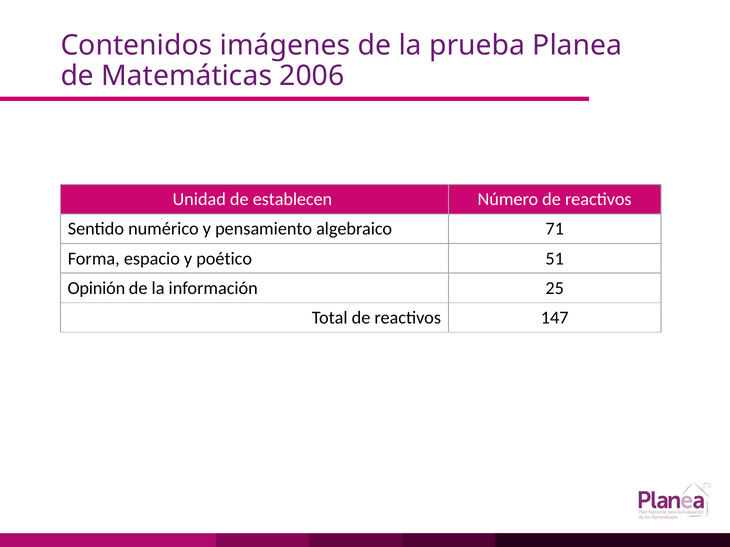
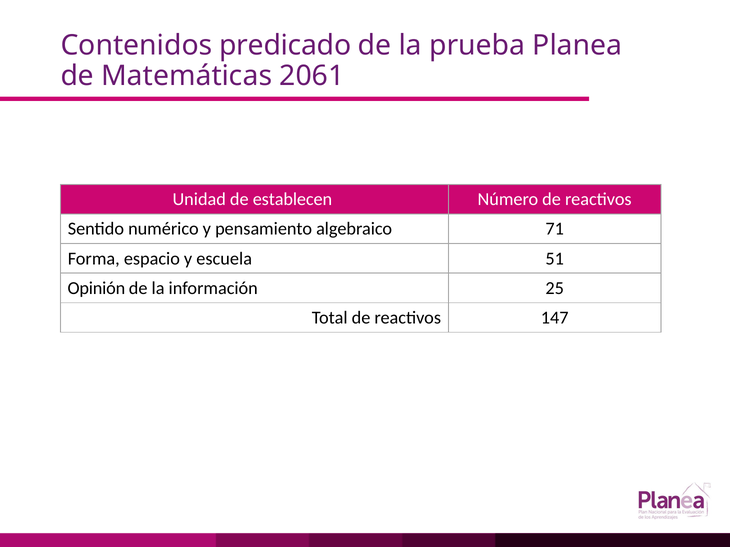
imágenes: imágenes -> predicado
2006: 2006 -> 2061
poético: poético -> escuela
